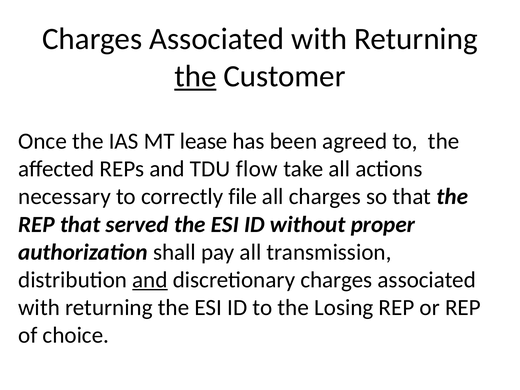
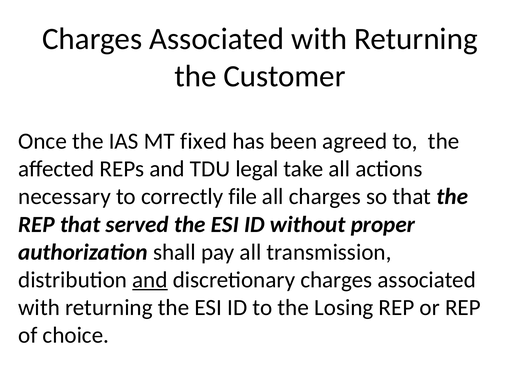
the at (195, 76) underline: present -> none
lease: lease -> fixed
flow: flow -> legal
